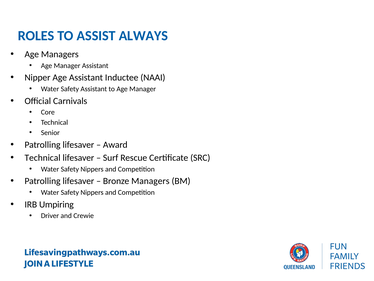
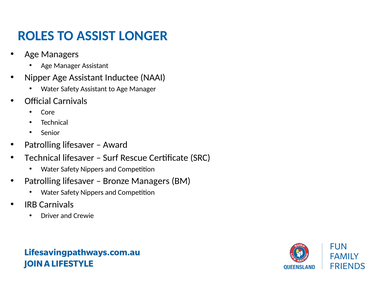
ALWAYS: ALWAYS -> LONGER
IRB Umpiring: Umpiring -> Carnivals
